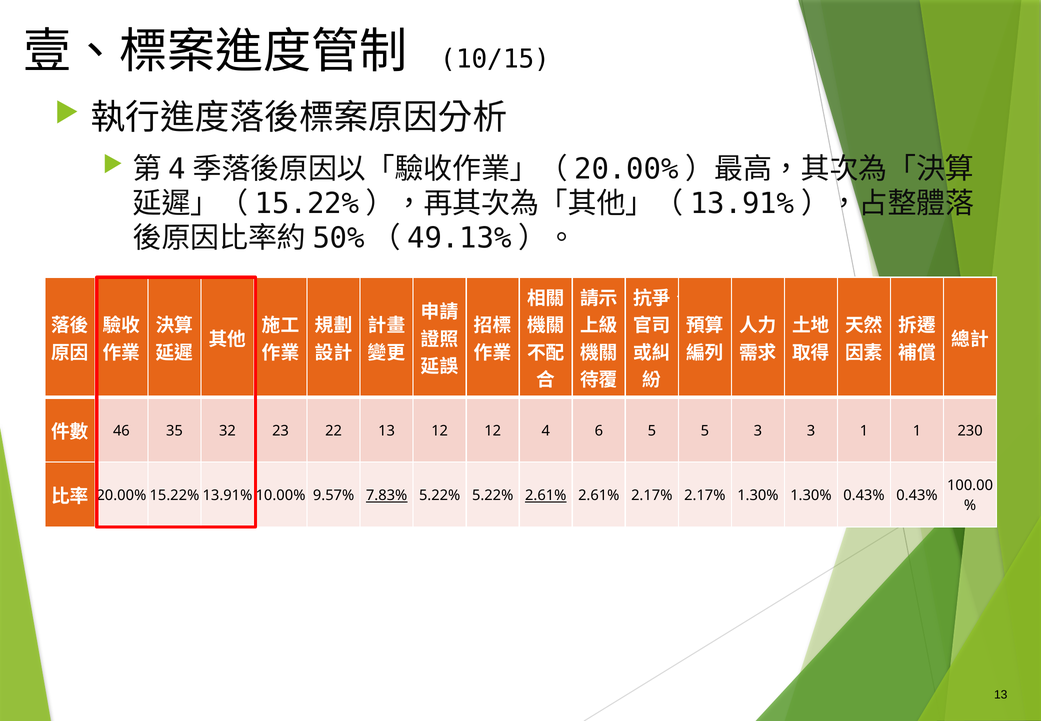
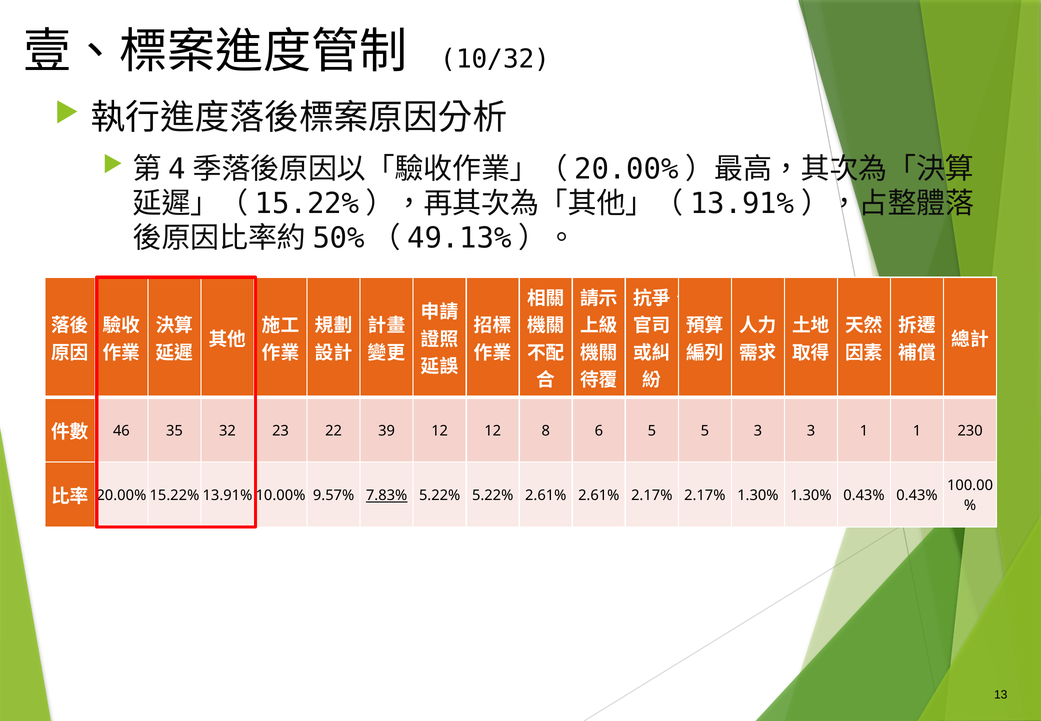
10/15: 10/15 -> 10/32
22 13: 13 -> 39
4: 4 -> 8
2.61% at (546, 495) underline: present -> none
